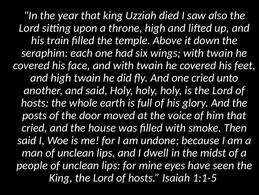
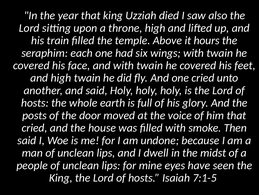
down: down -> hours
1:1-5: 1:1-5 -> 7:1-5
